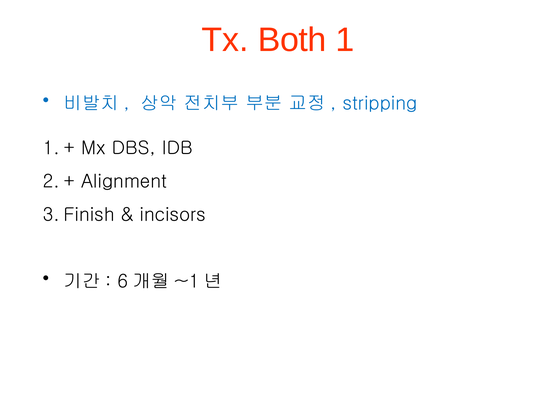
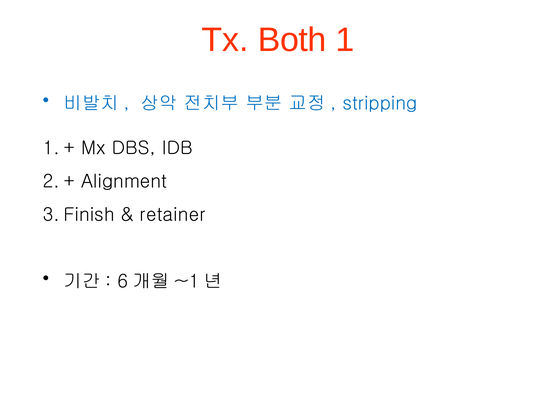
incisors: incisors -> retainer
